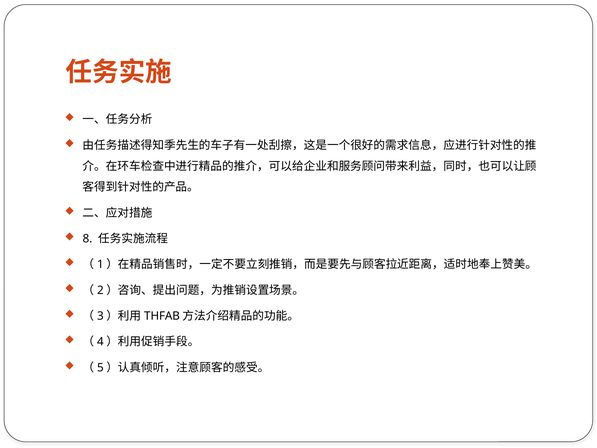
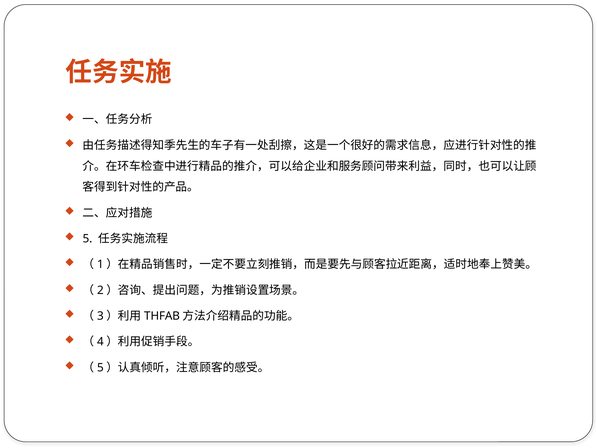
8: 8 -> 5
